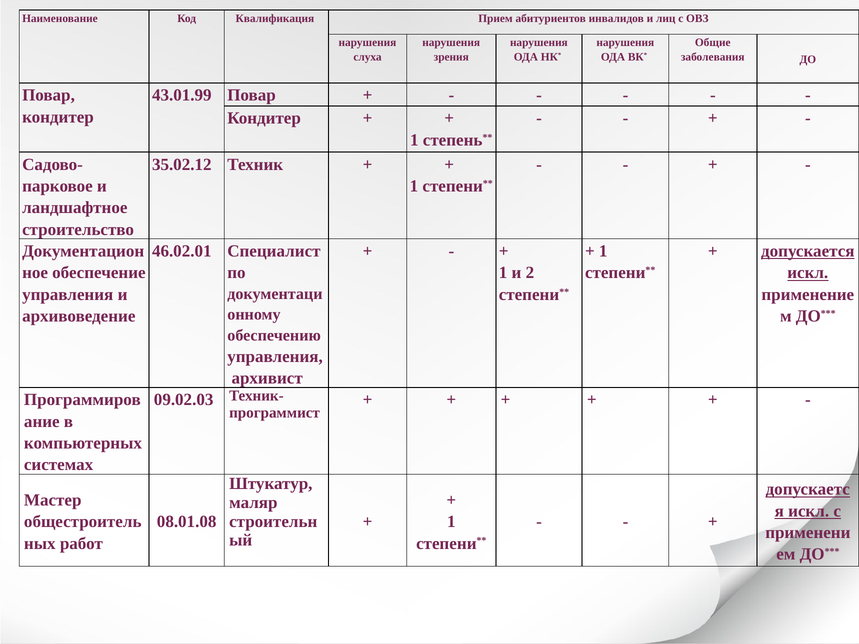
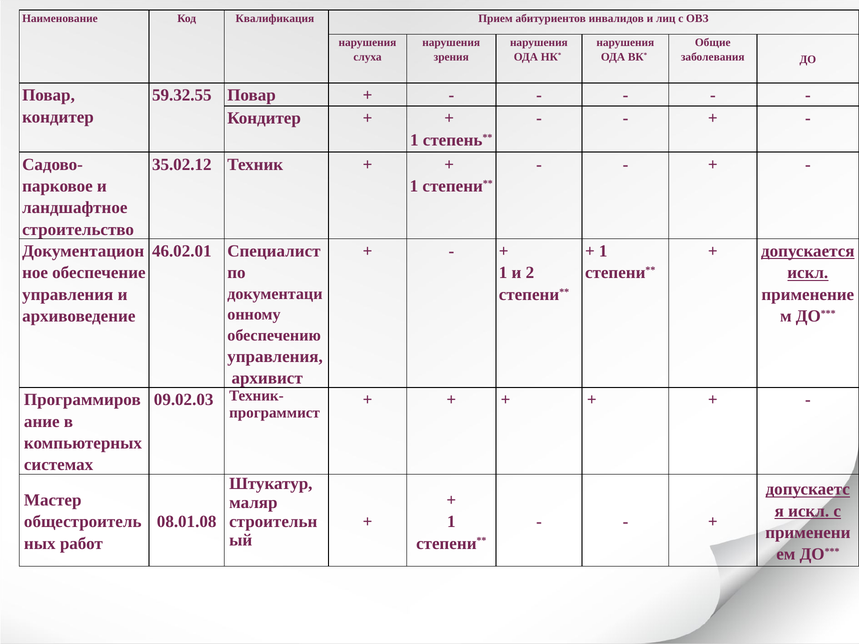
43.01.99: 43.01.99 -> 59.32.55
